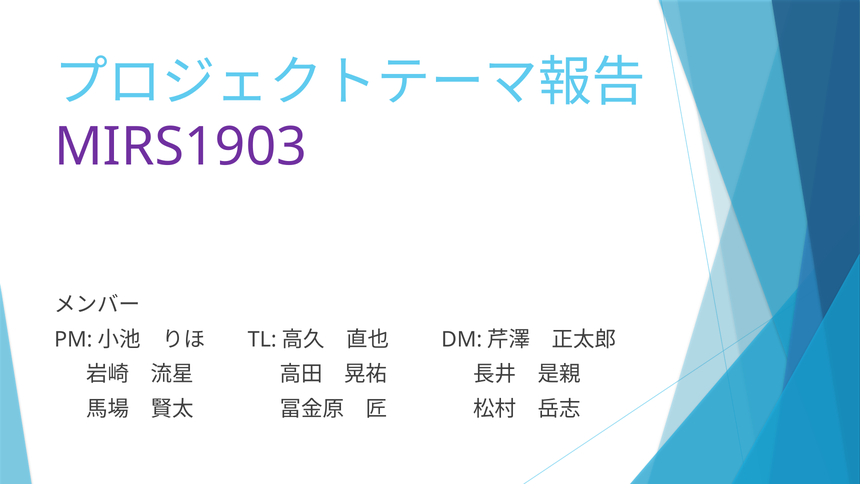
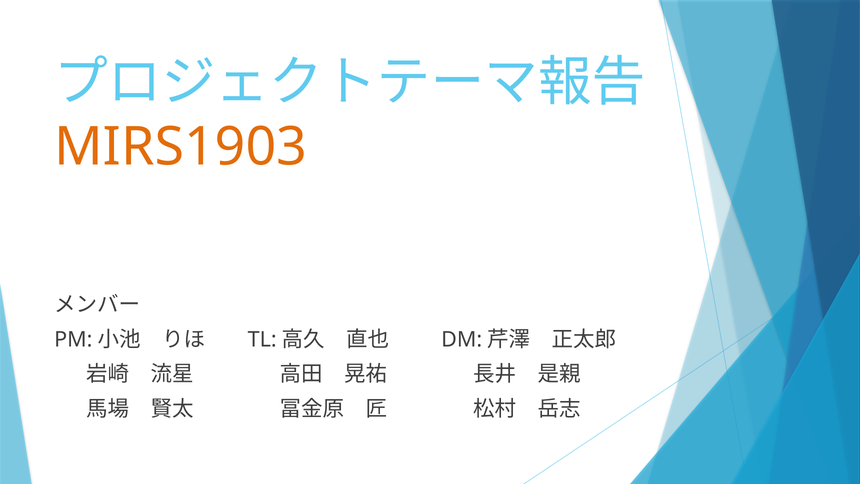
MIRS1903 colour: purple -> orange
